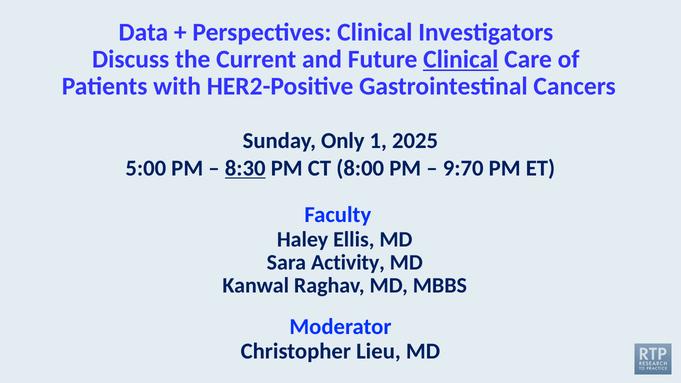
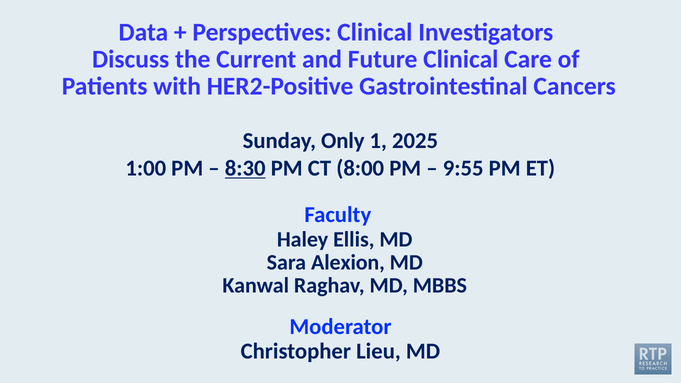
Clinical at (461, 59) underline: present -> none
5:00: 5:00 -> 1:00
9:70: 9:70 -> 9:55
Activity: Activity -> Alexion
